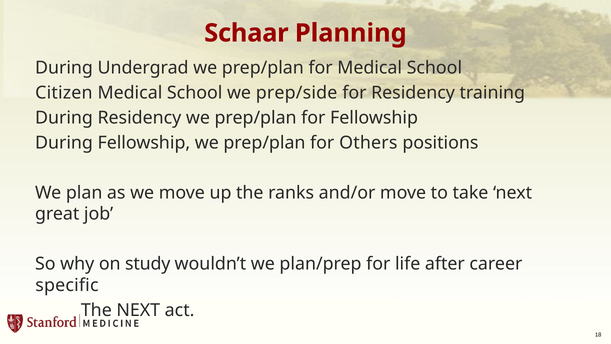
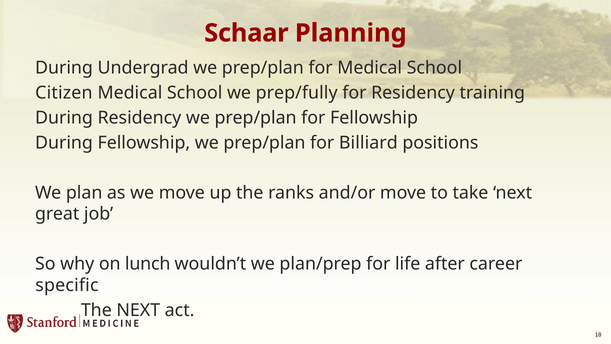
prep/side: prep/side -> prep/fully
Others: Others -> Billiard
study: study -> lunch
